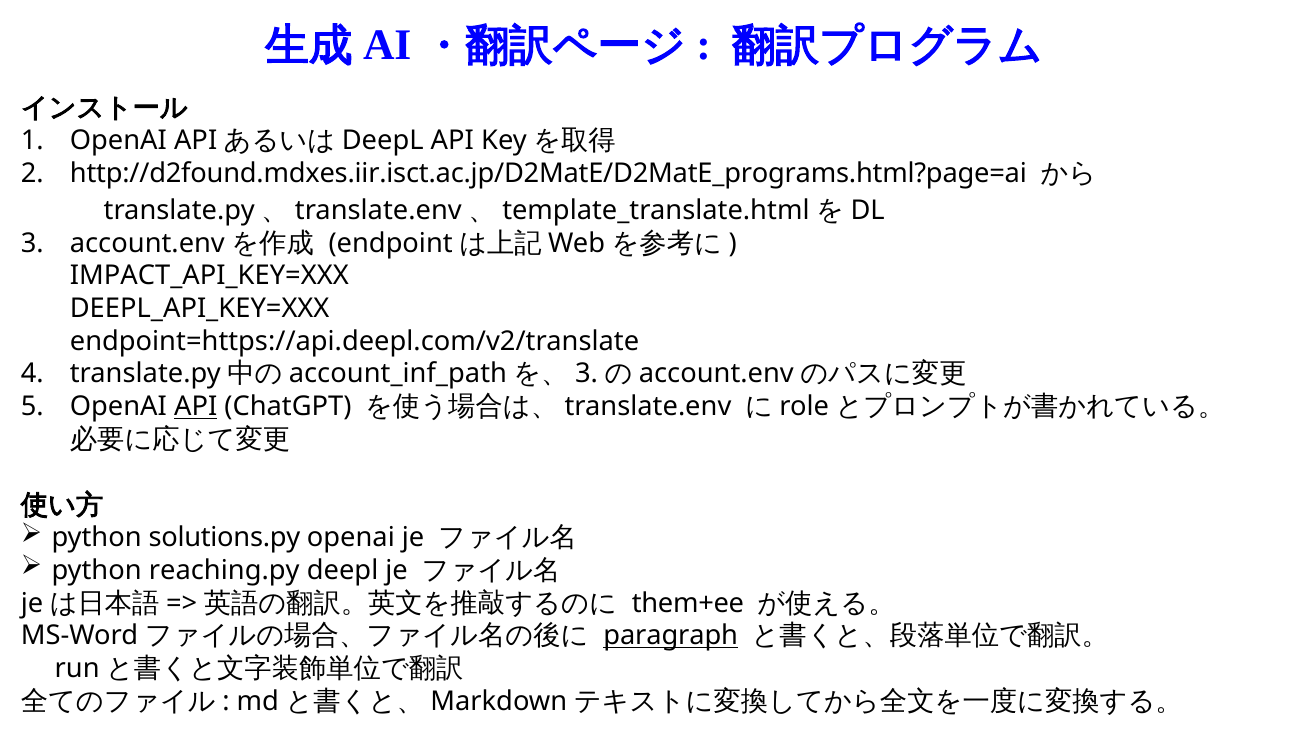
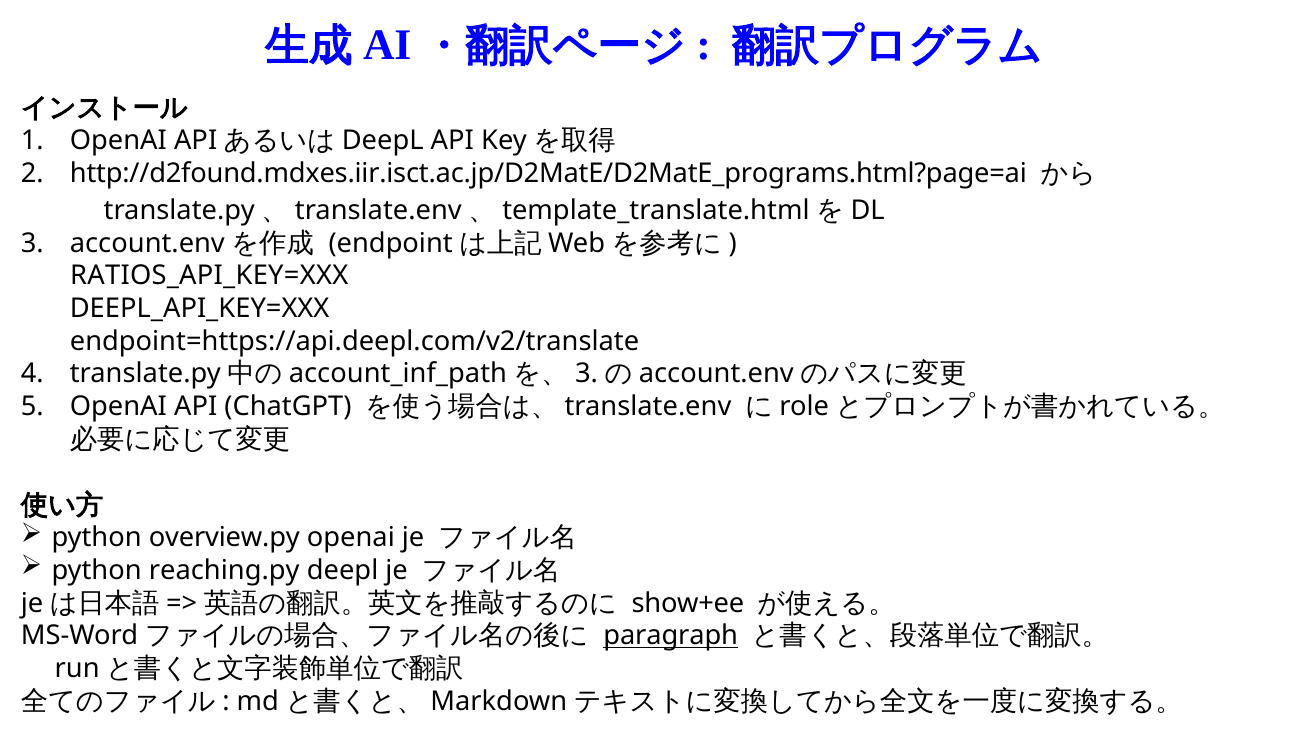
IMPACT_API_KEY=XXX: IMPACT_API_KEY=XXX -> RATIOS_API_KEY=XXX
API at (196, 407) underline: present -> none
solutions.py: solutions.py -> overview.py
them+ee: them+ee -> show+ee
